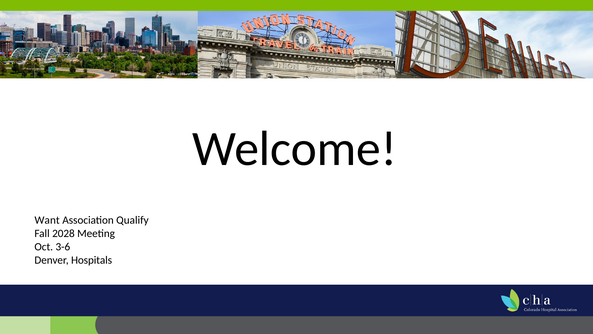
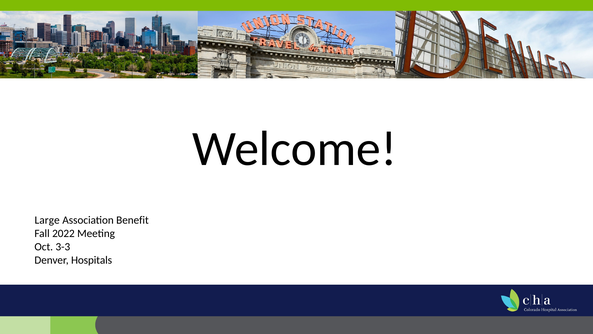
Want: Want -> Large
Qualify: Qualify -> Benefit
2028: 2028 -> 2022
3-6: 3-6 -> 3-3
